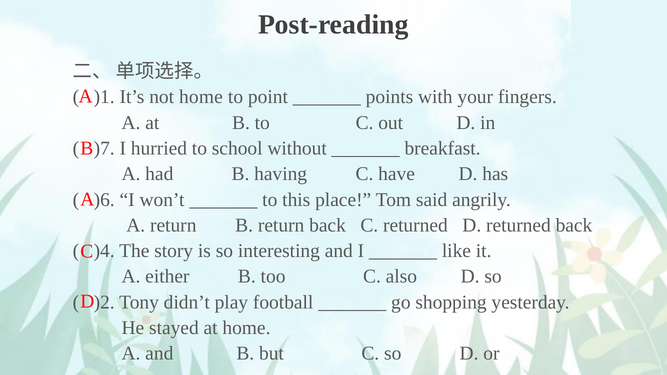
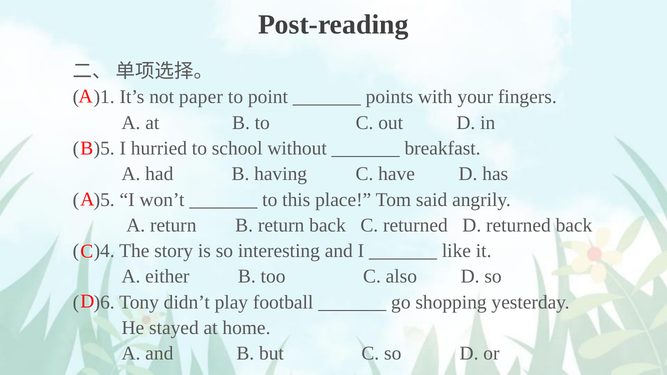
not home: home -> paper
)7 at (104, 148): )7 -> )5
)6 at (104, 200): )6 -> )5
)2: )2 -> )6
